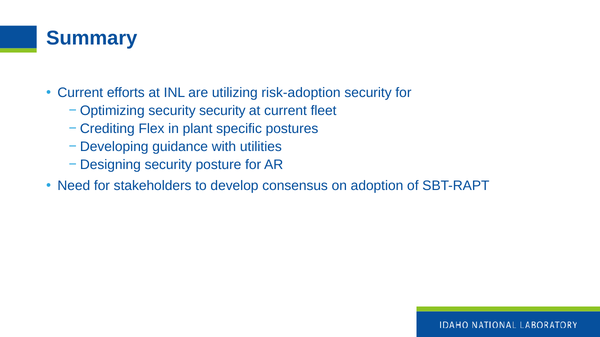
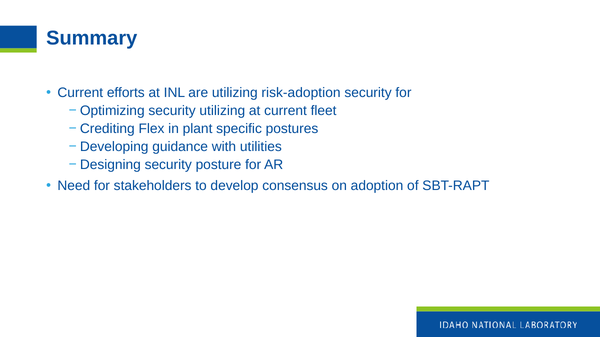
security security: security -> utilizing
